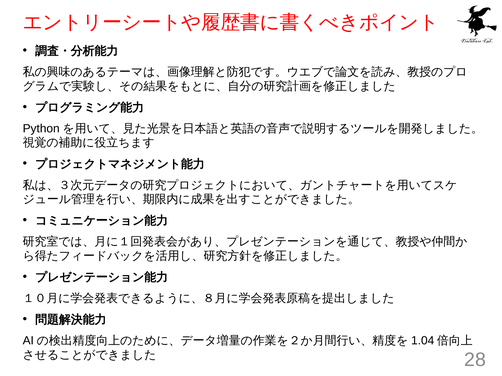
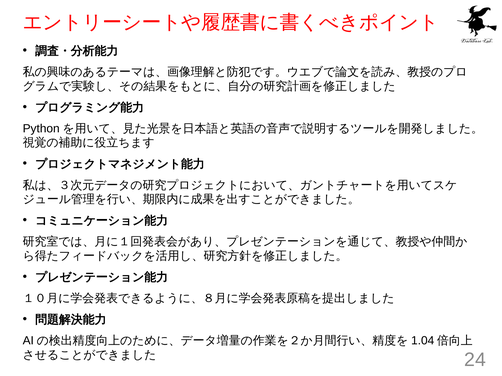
28: 28 -> 24
